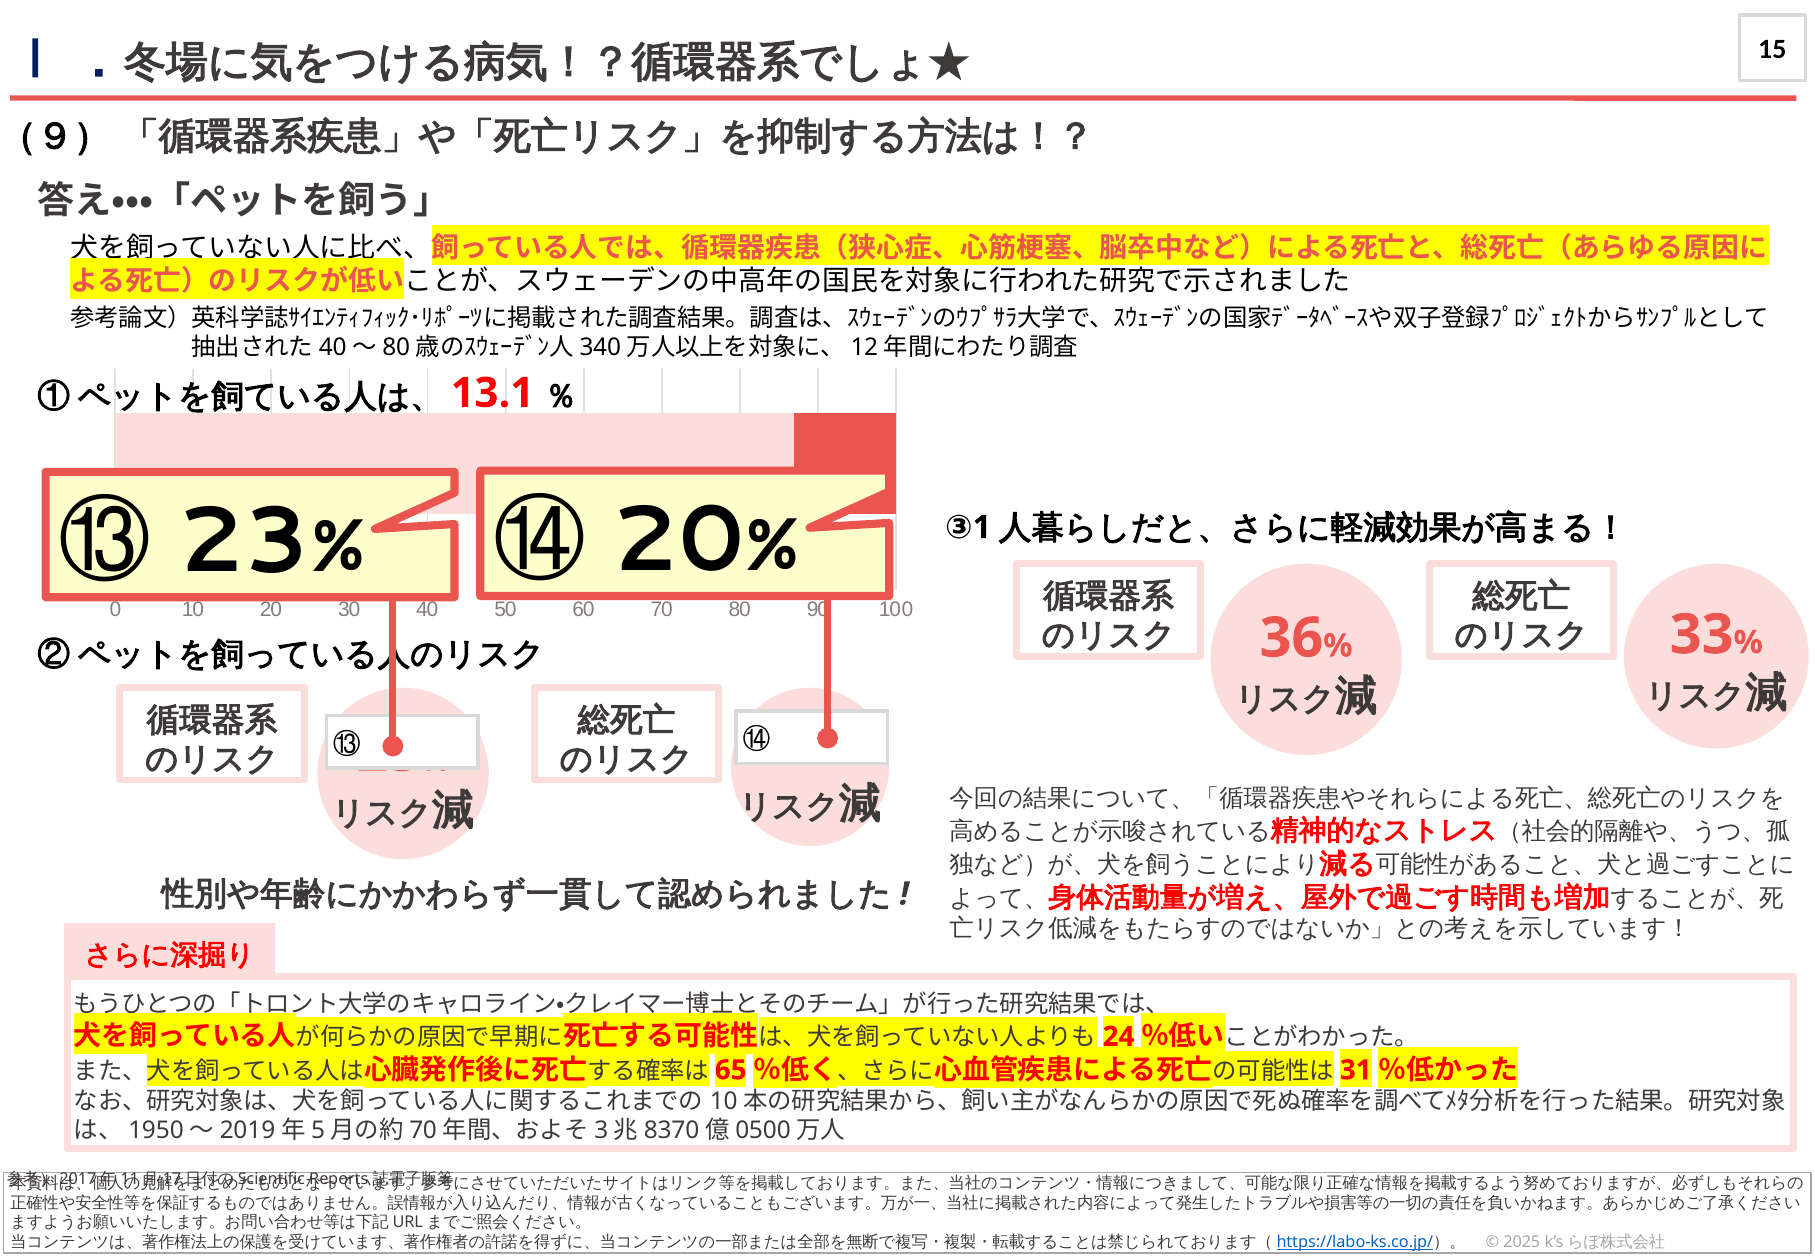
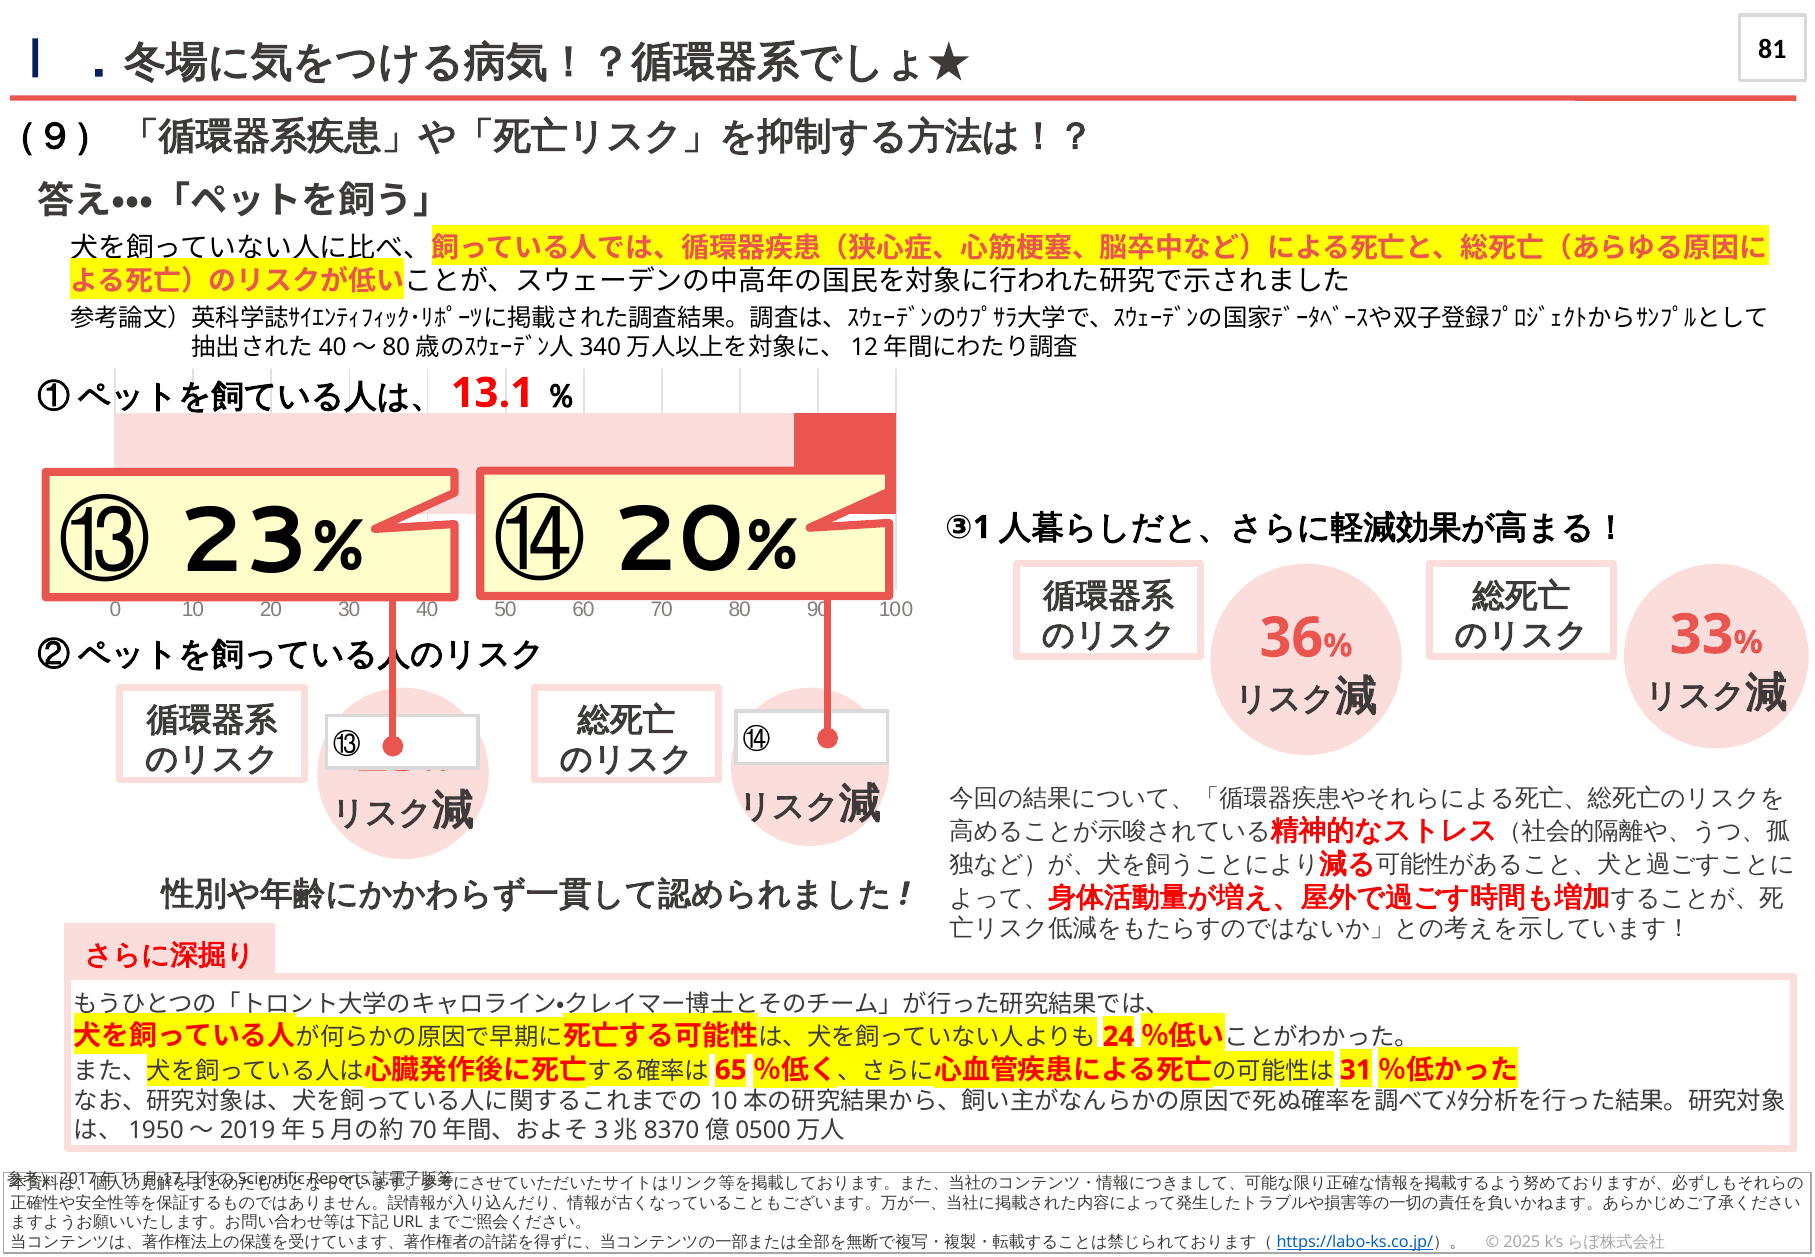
15: 15 -> 81
